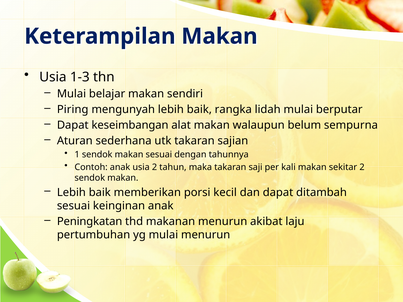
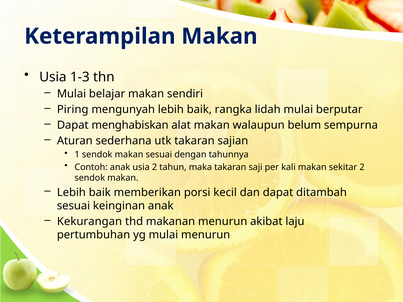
keseimbangan: keseimbangan -> menghabiskan
Peningkatan: Peningkatan -> Kekurangan
